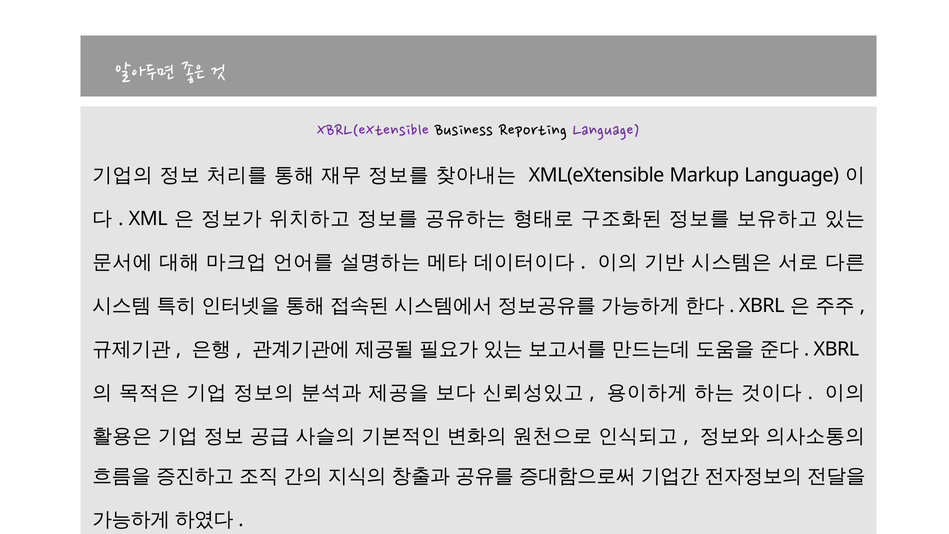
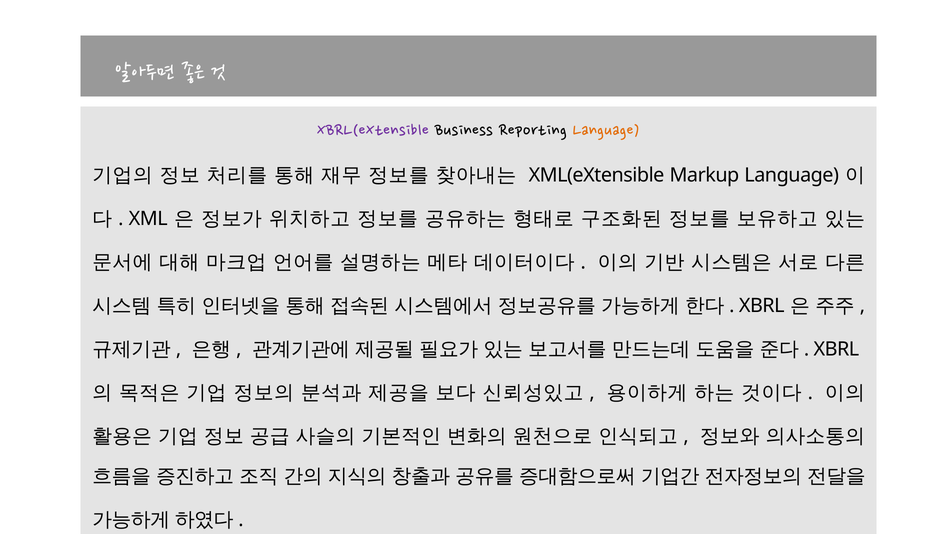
Language at (606, 131) colour: purple -> orange
